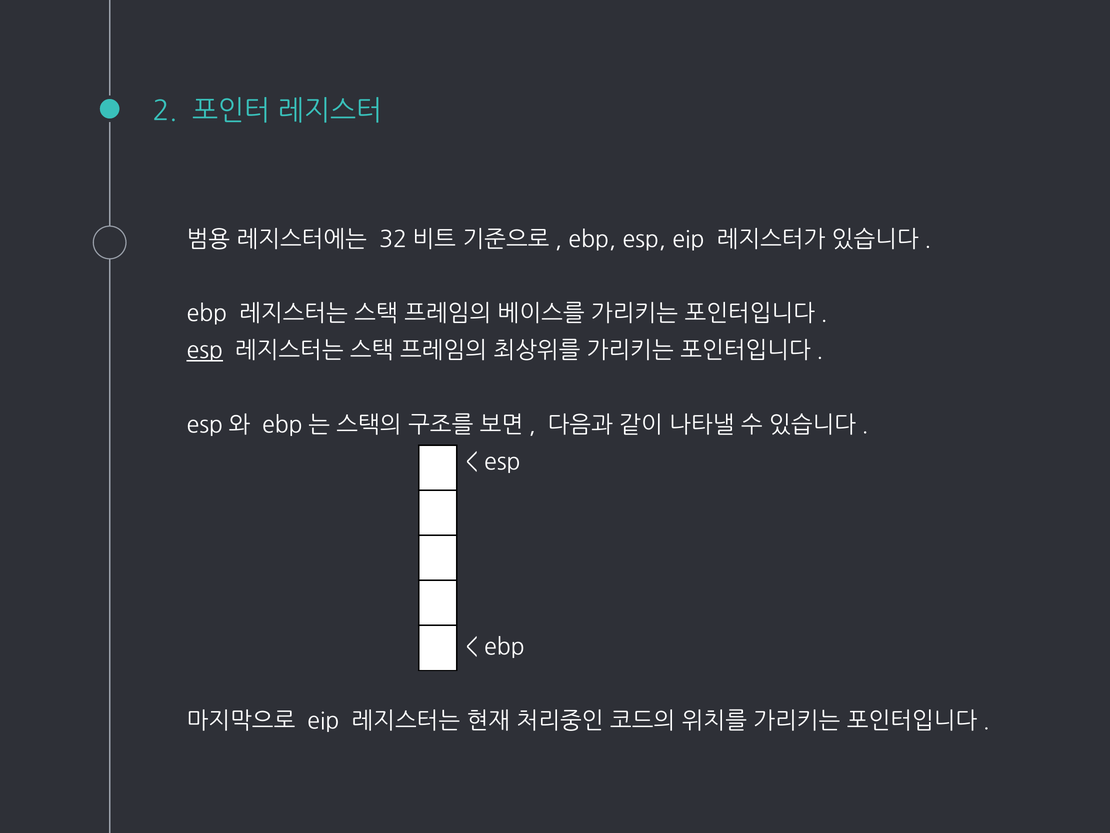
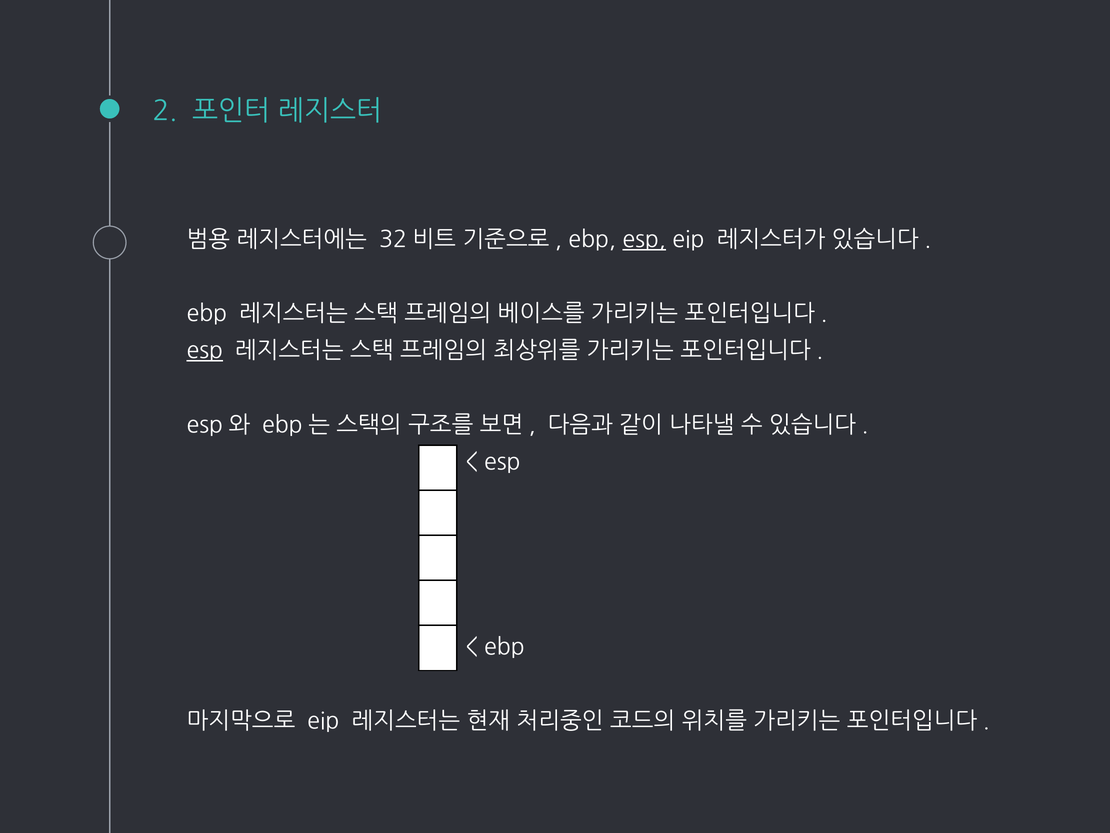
esp at (644, 240) underline: none -> present
